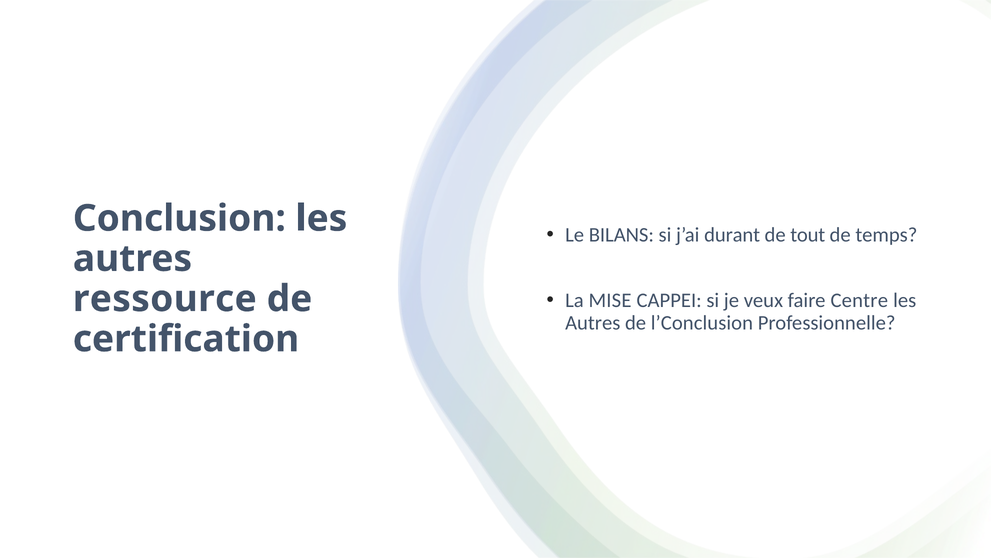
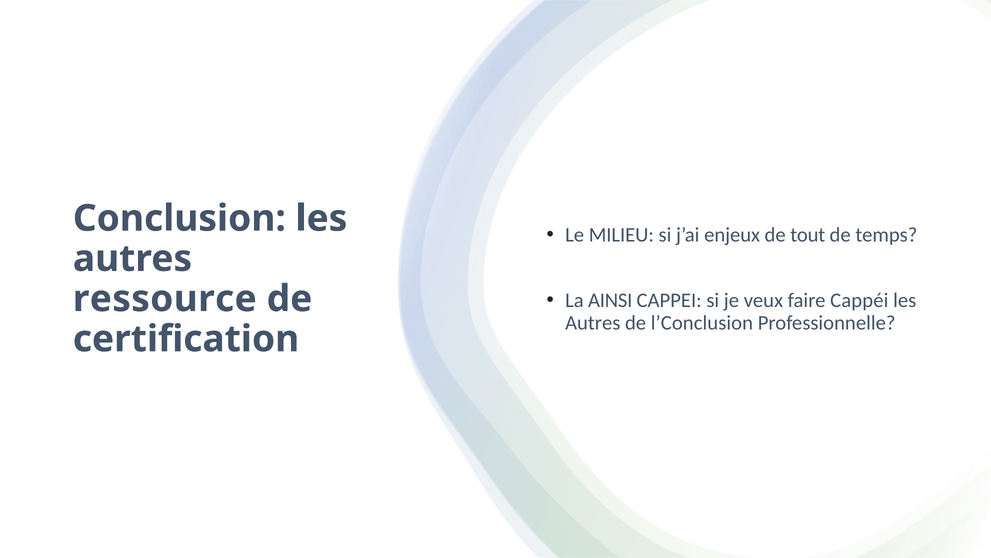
BILANS: BILANS -> MILIEU
durant: durant -> enjeux
MISE: MISE -> AINSI
Centre: Centre -> Cappéi
